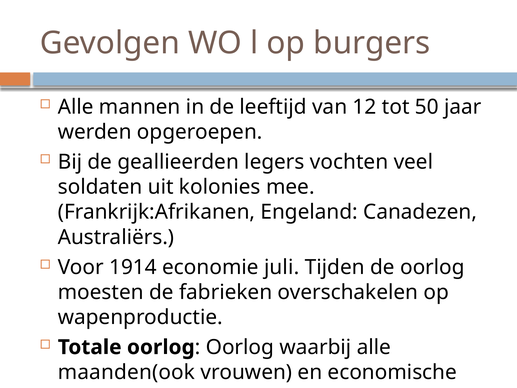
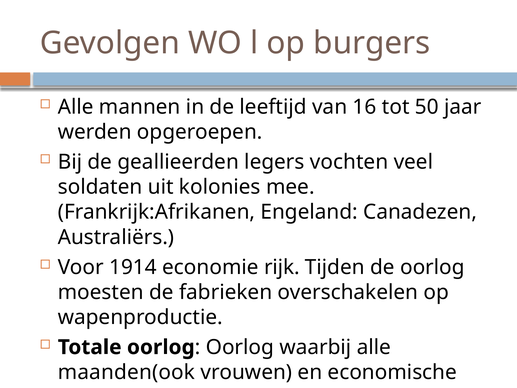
12: 12 -> 16
juli: juli -> rijk
